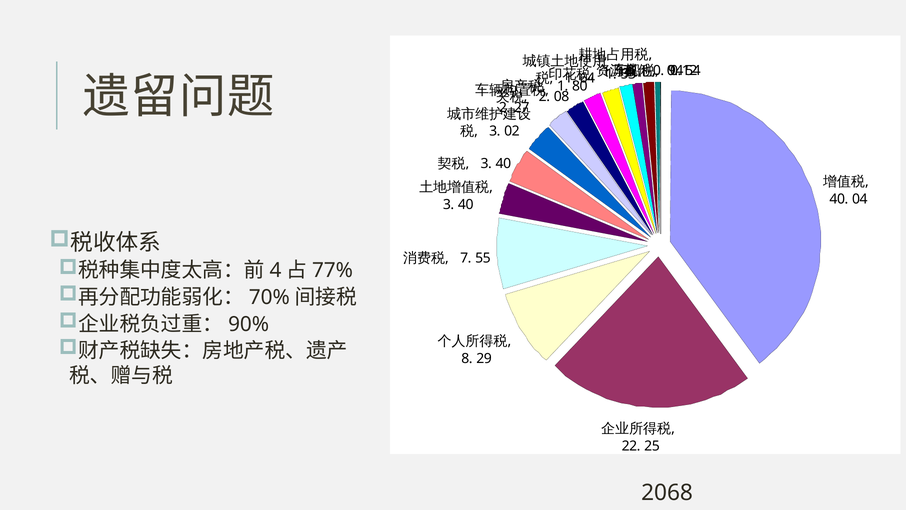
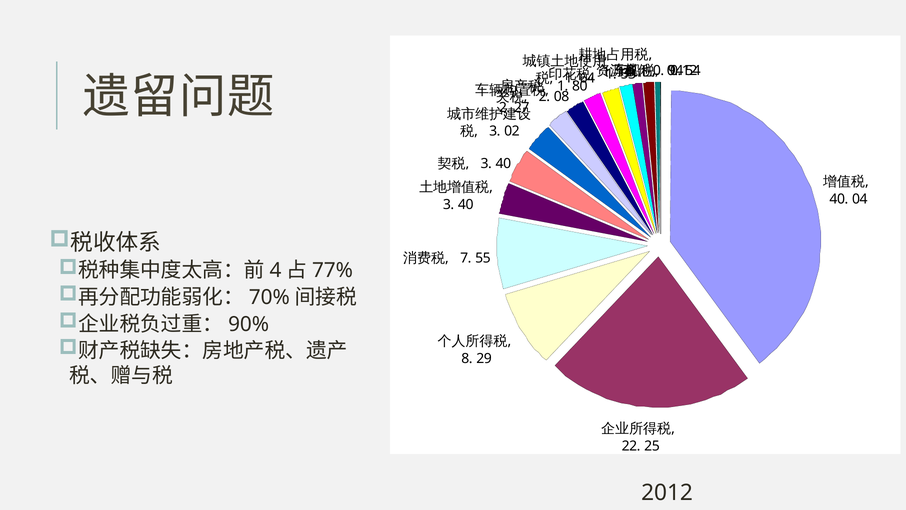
2068: 2068 -> 2012
